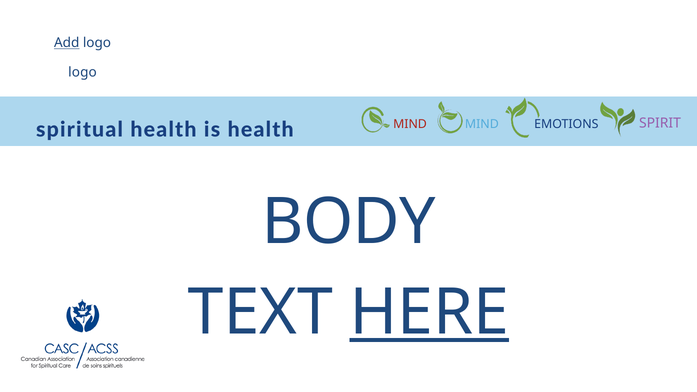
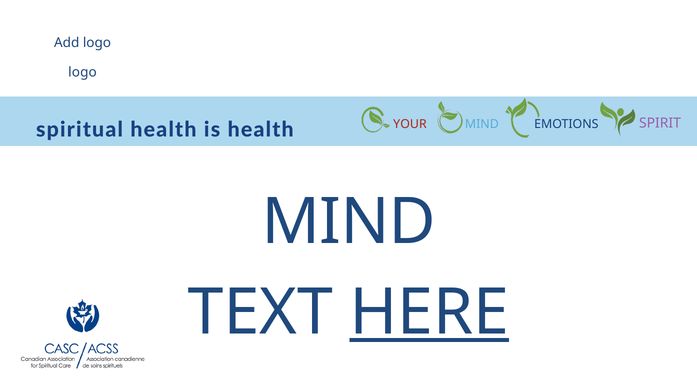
Add underline: present -> none
MIND at (410, 124): MIND -> YOUR
BODY at (349, 222): BODY -> MIND
